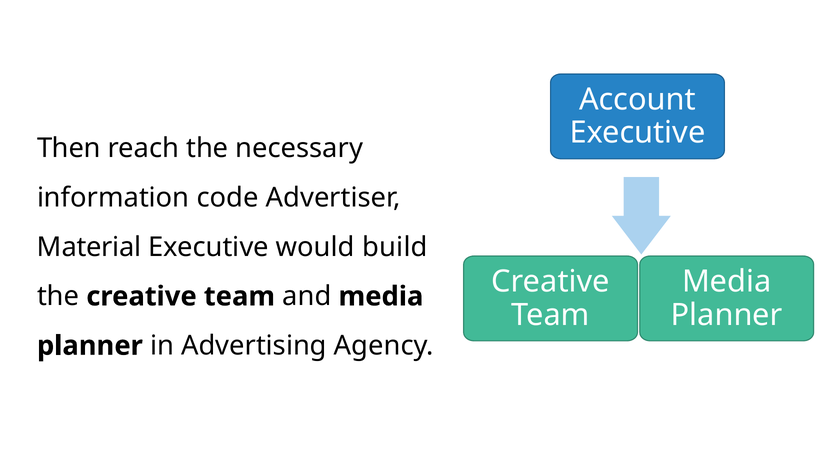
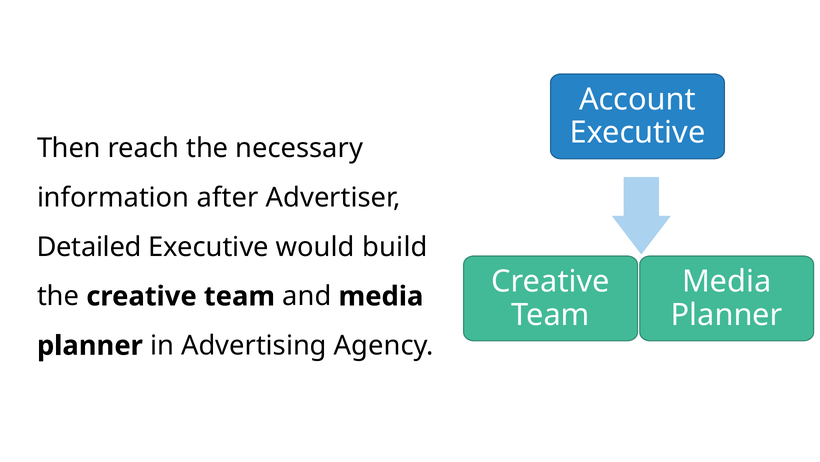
code: code -> after
Material: Material -> Detailed
